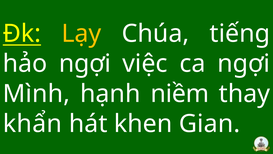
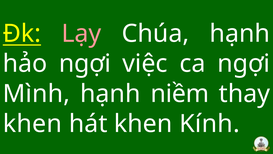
Lạy colour: yellow -> pink
Chúa tiếng: tiếng -> hạnh
khẩn at (32, 124): khẩn -> khen
Gian: Gian -> Kính
